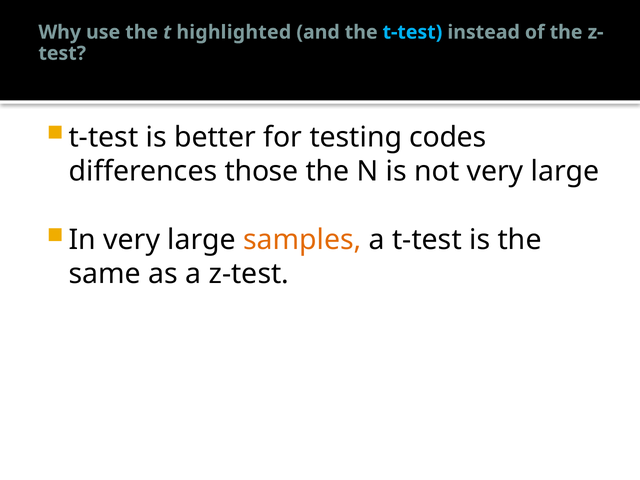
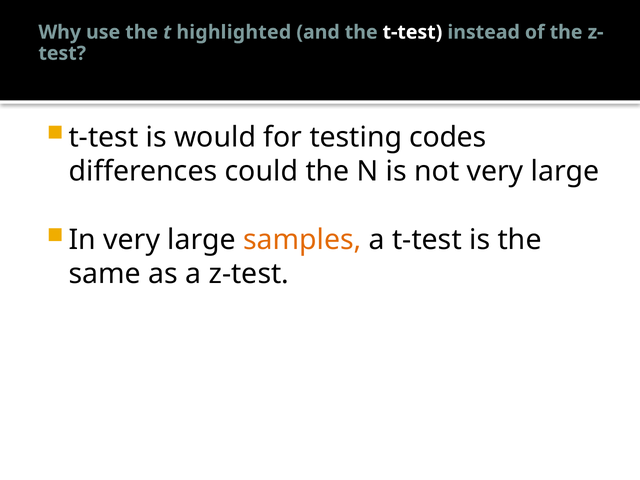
t-test at (412, 32) colour: light blue -> white
better: better -> would
those: those -> could
